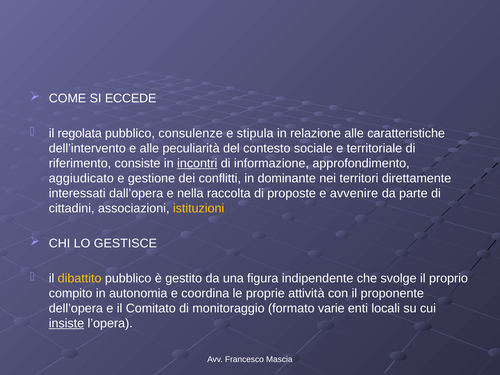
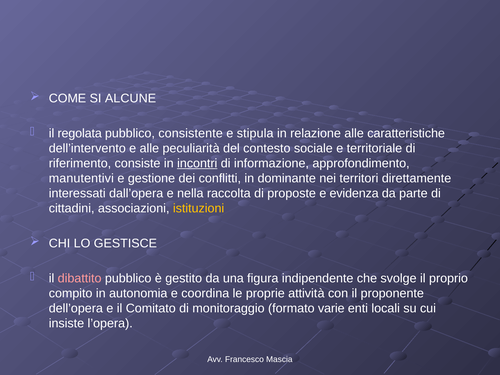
ECCEDE: ECCEDE -> ALCUNE
consulenze: consulenze -> consistente
aggiudicato: aggiudicato -> manutentivi
avvenire: avvenire -> evidenza
dibattito colour: yellow -> pink
insiste underline: present -> none
